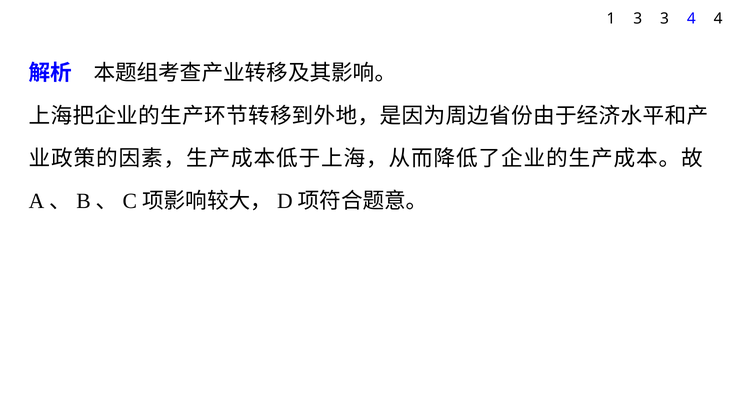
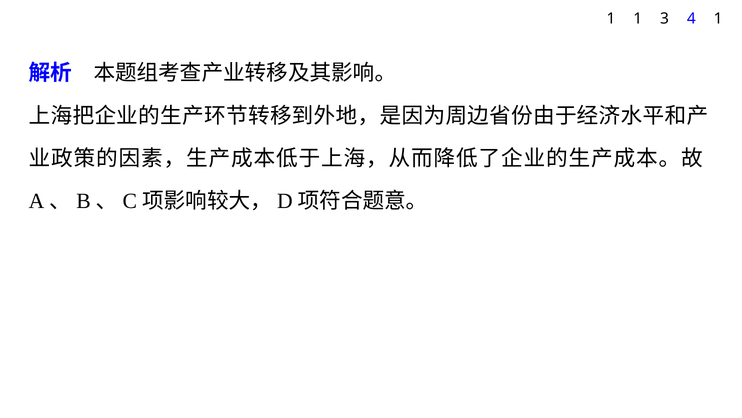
1 3: 3 -> 1
4 4: 4 -> 1
